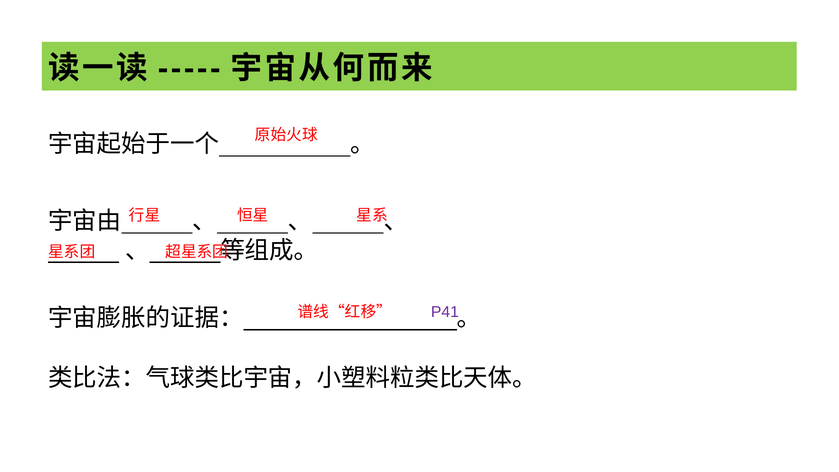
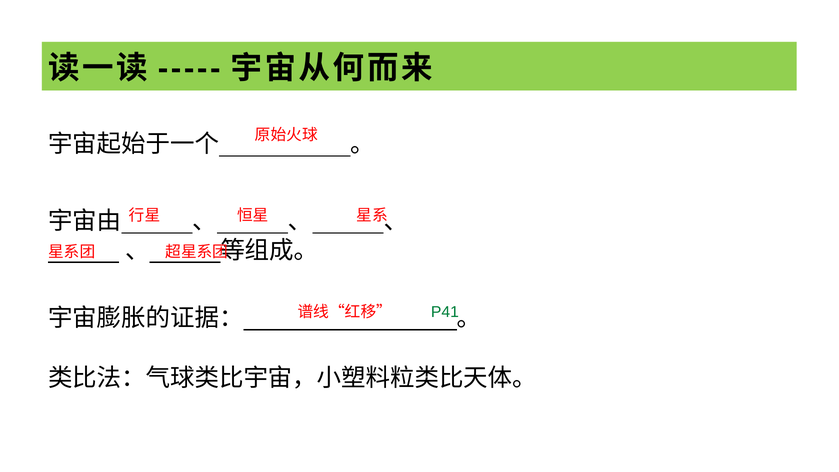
P41 colour: purple -> green
